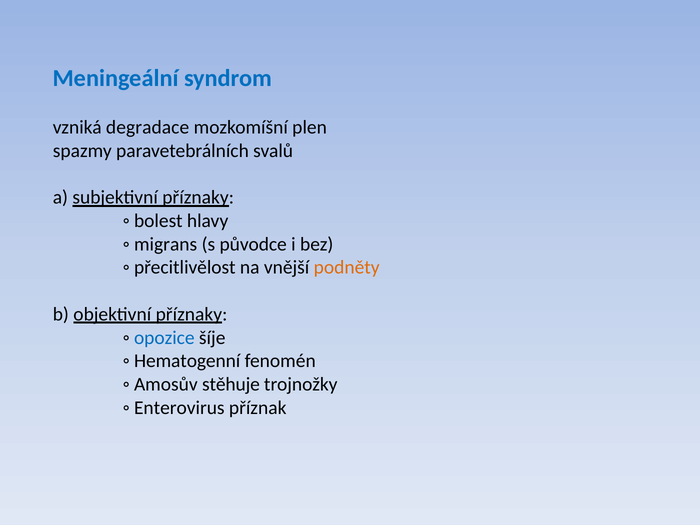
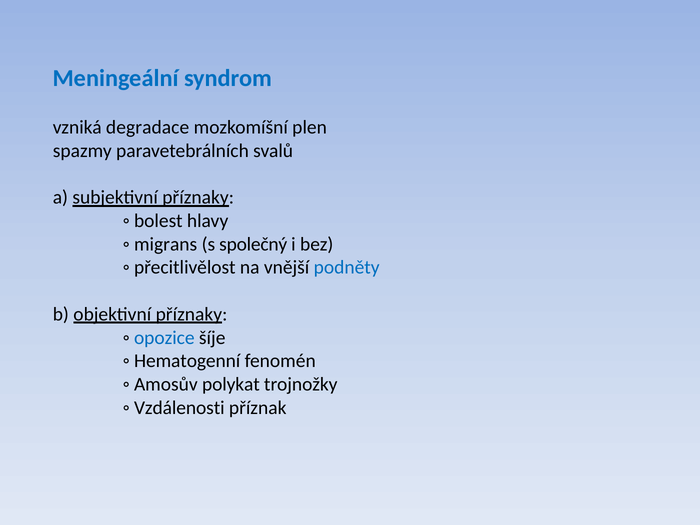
původce: původce -> společný
podněty colour: orange -> blue
stěhuje: stěhuje -> polykat
Enterovirus: Enterovirus -> Vzdálenosti
